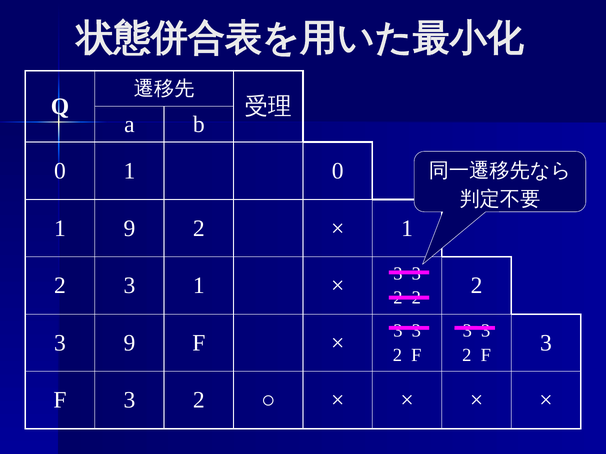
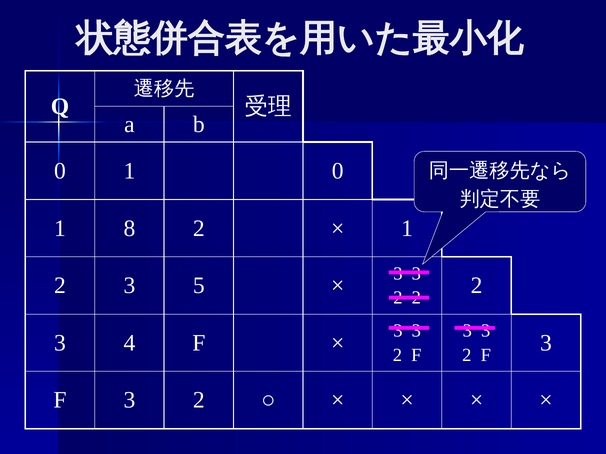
1 9: 9 -> 8
3 1: 1 -> 5
3 9: 9 -> 4
